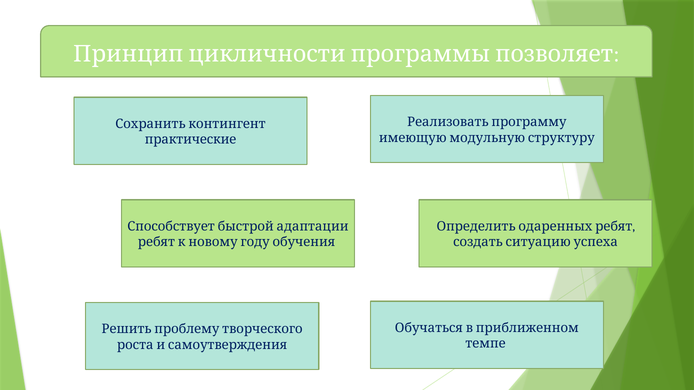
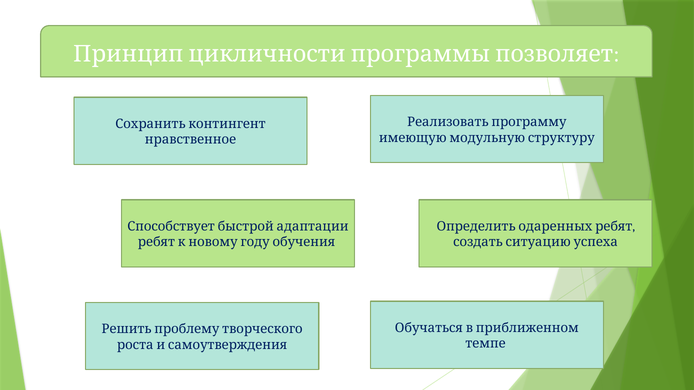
практические: практические -> нравственное
